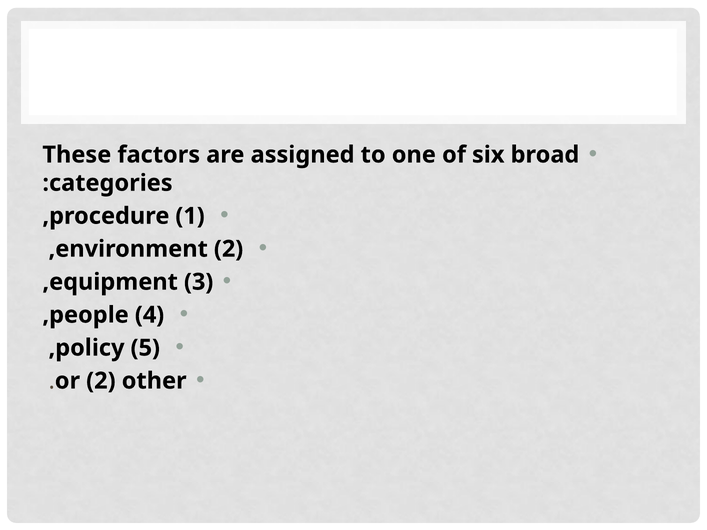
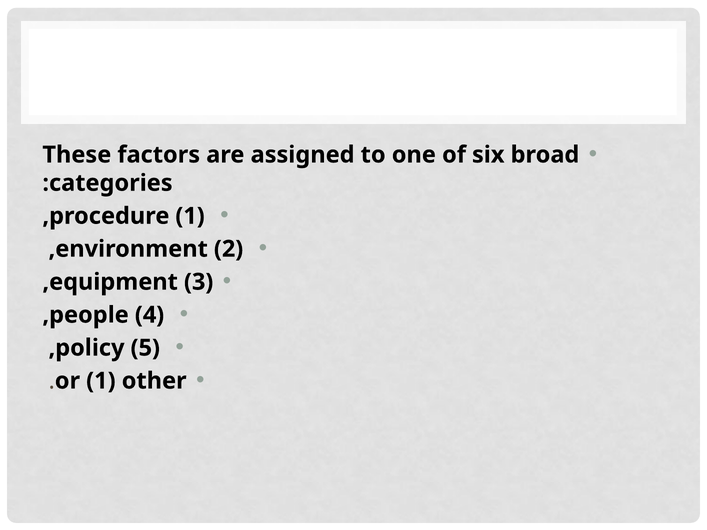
or 2: 2 -> 1
